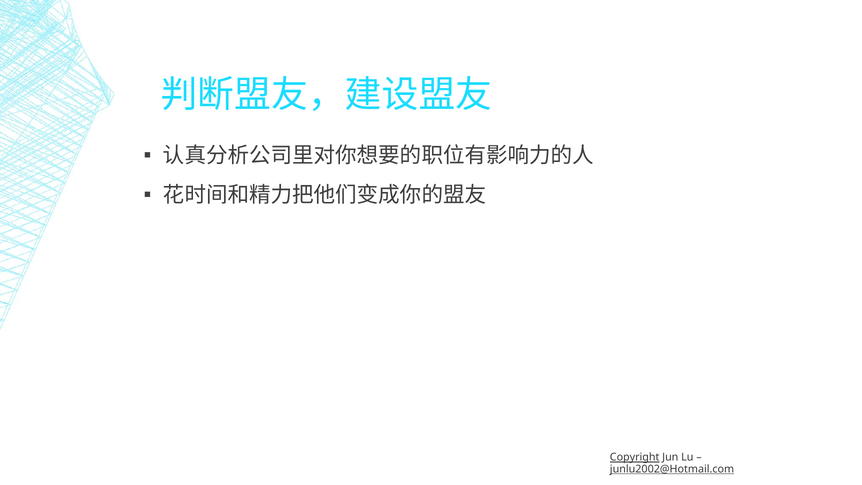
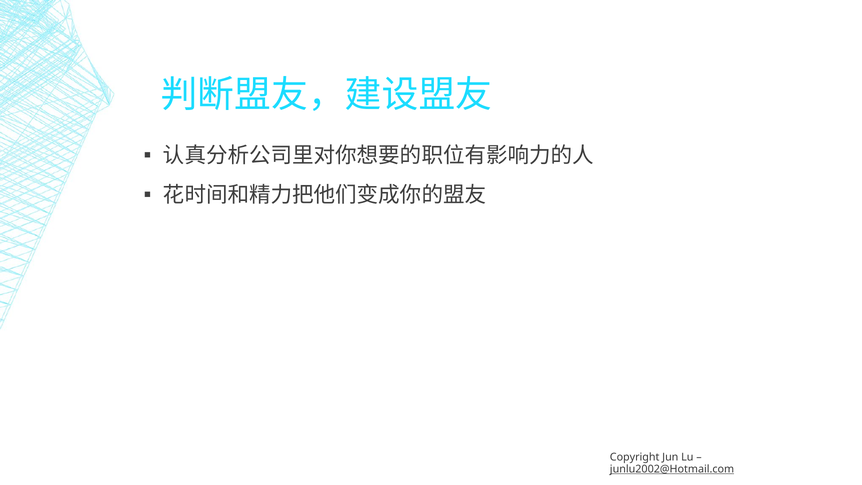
Copyright underline: present -> none
